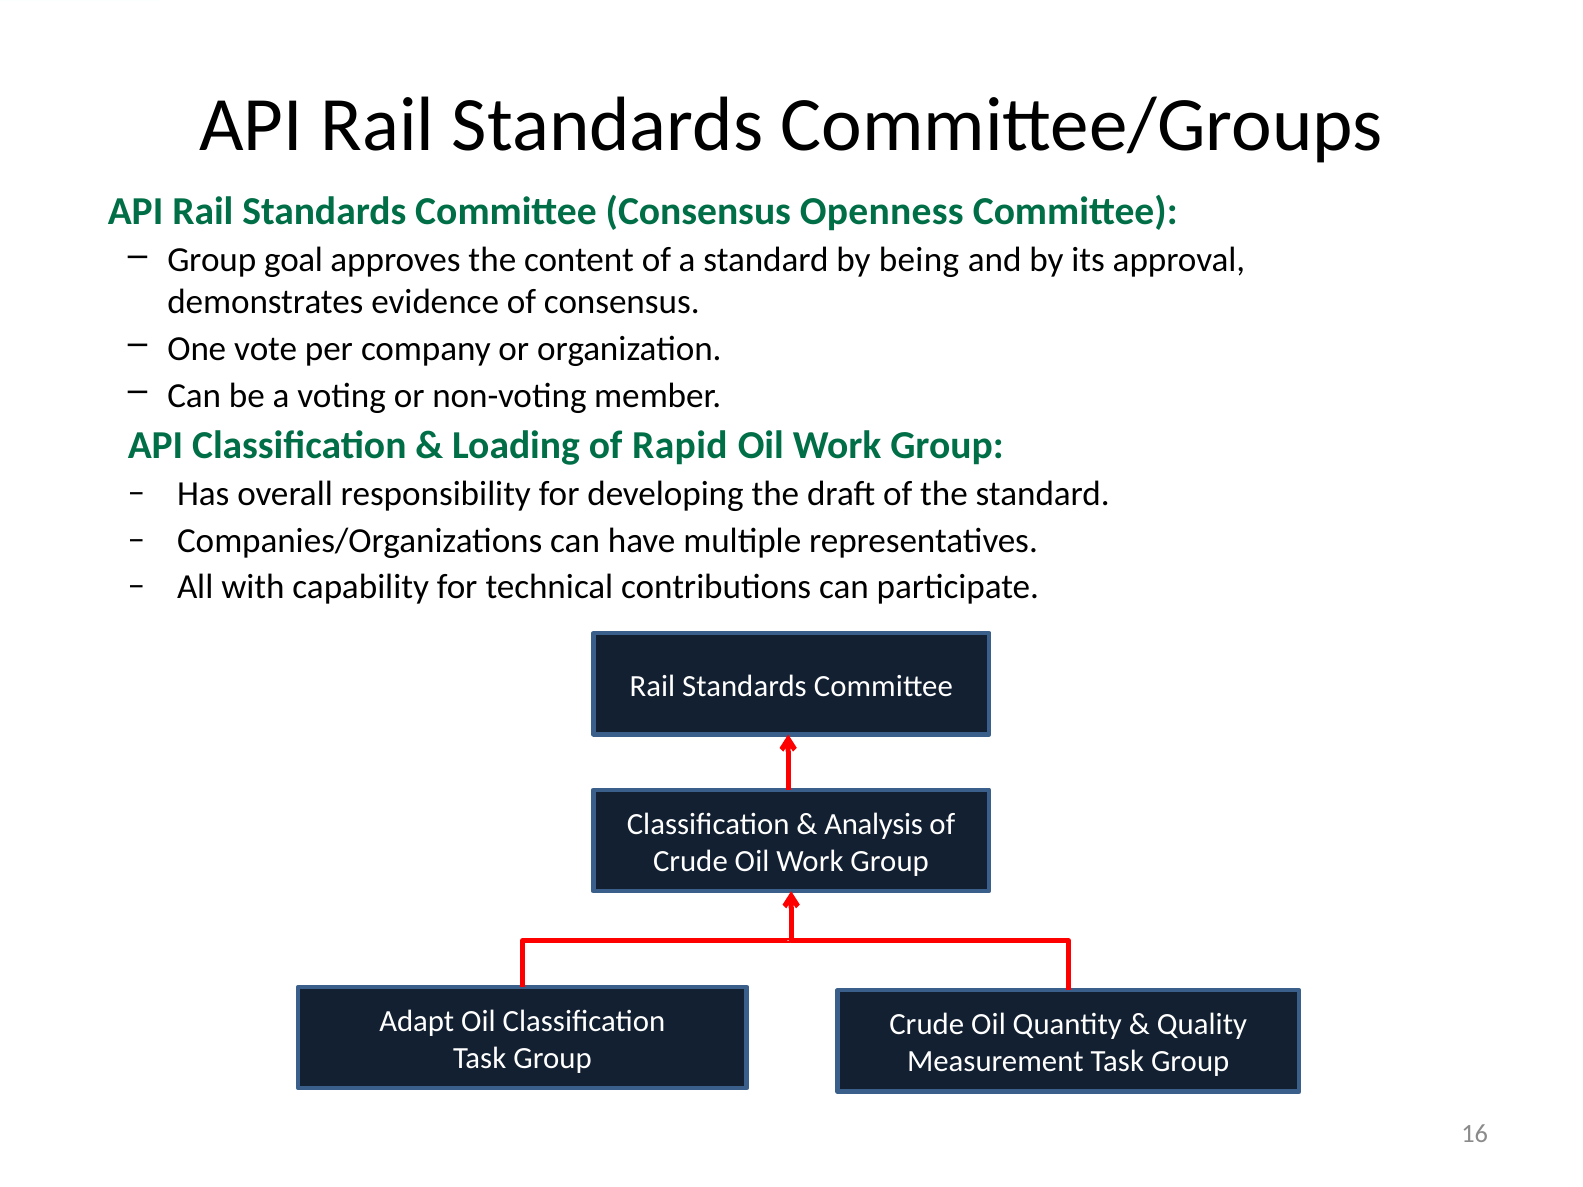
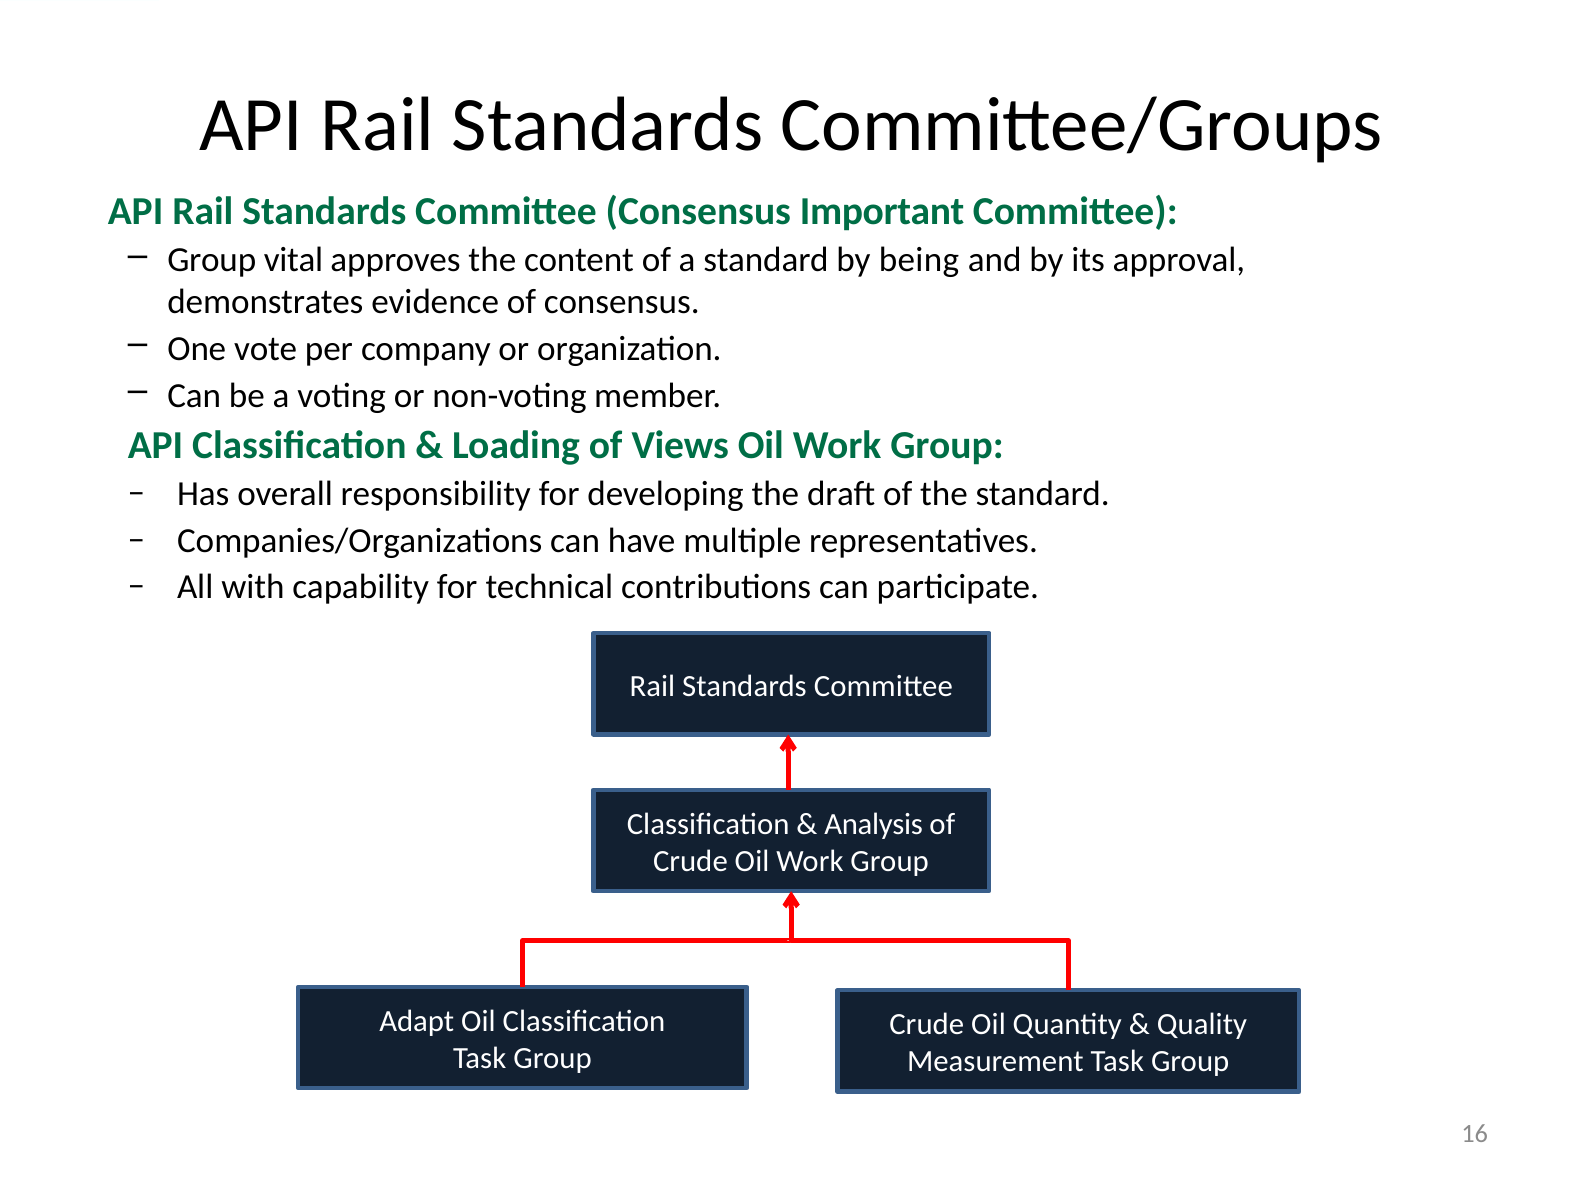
Openness: Openness -> Important
goal: goal -> vital
Rapid: Rapid -> Views
